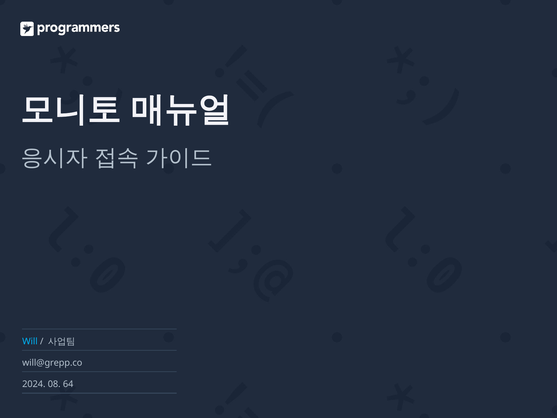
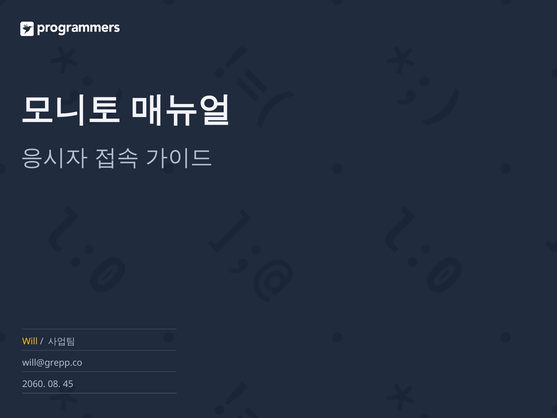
Will colour: light blue -> yellow
2024: 2024 -> 2060
64: 64 -> 45
